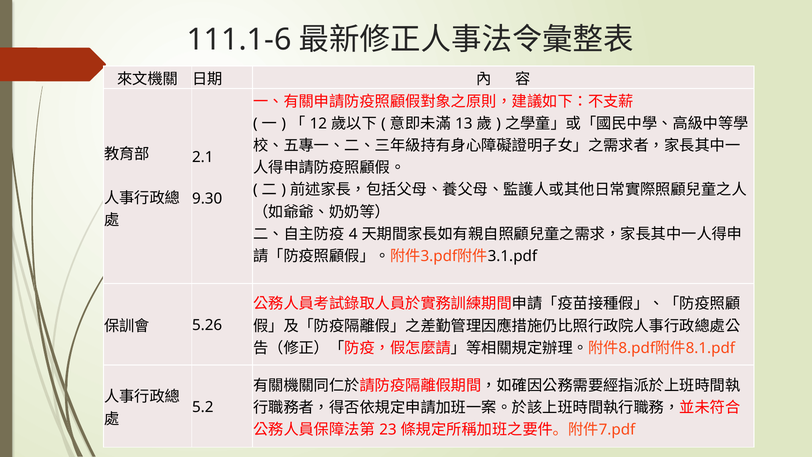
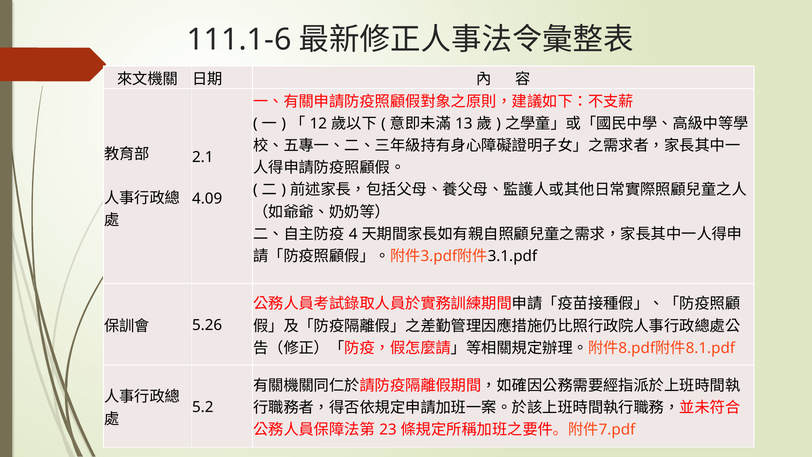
9.30: 9.30 -> 4.09
